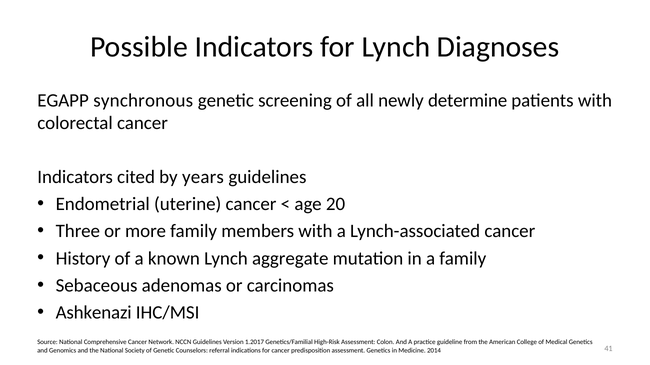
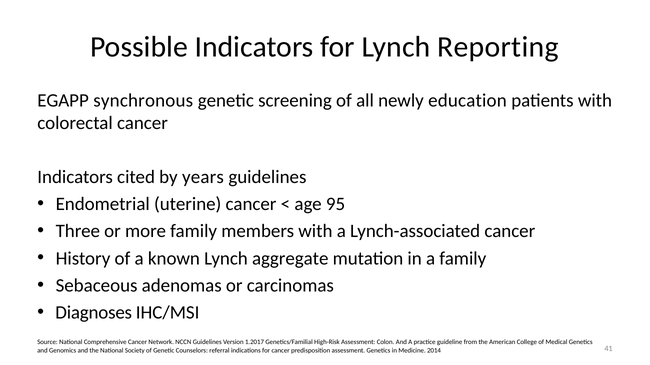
Diagnoses: Diagnoses -> Reporting
determine: determine -> education
20: 20 -> 95
Ashkenazi: Ashkenazi -> Diagnoses
